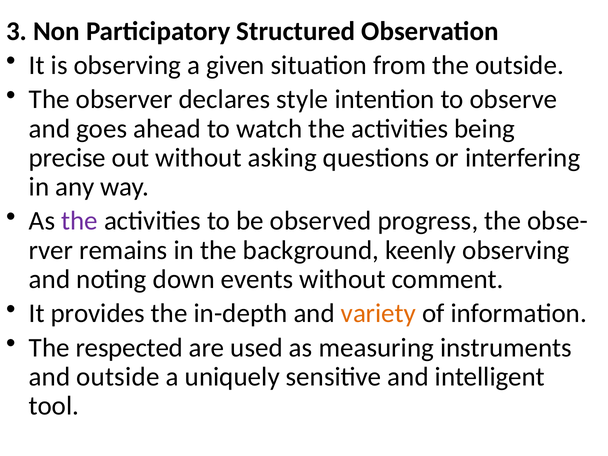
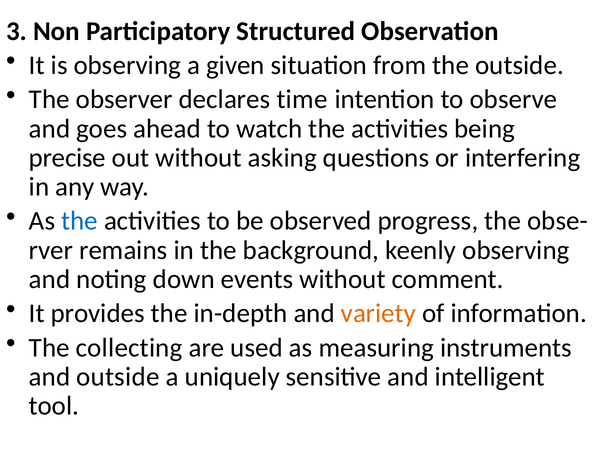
style: style -> time
the at (80, 221) colour: purple -> blue
respected: respected -> collecting
